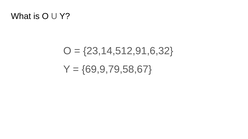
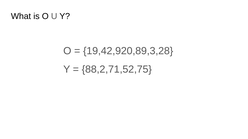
23,14,512,91,6,32: 23,14,512,91,6,32 -> 19,42,920,89,3,28
69,9,79,58,67: 69,9,79,58,67 -> 88,2,71,52,75
